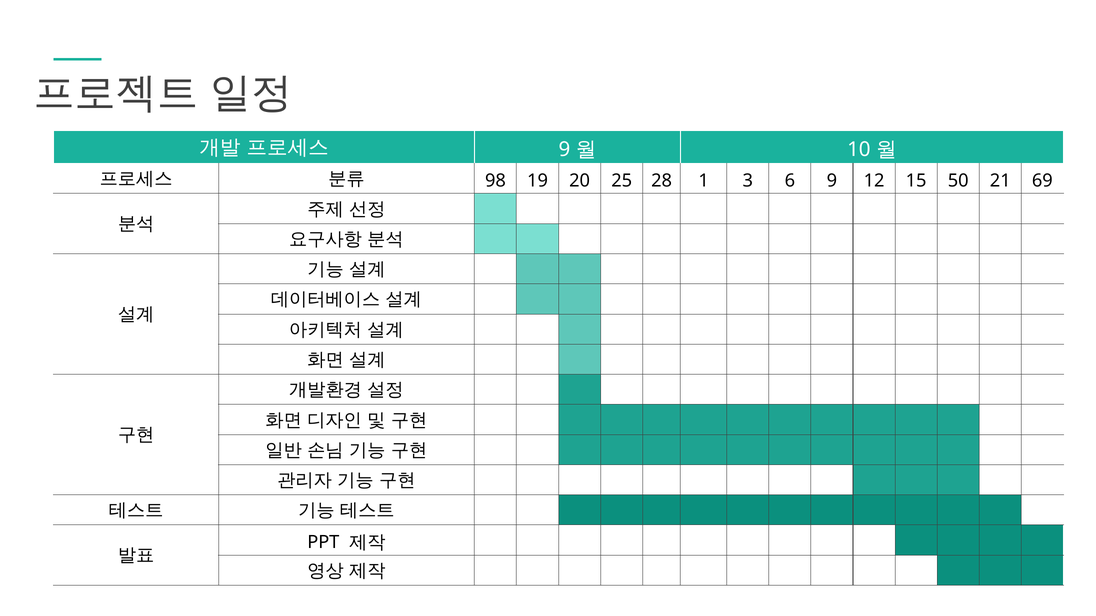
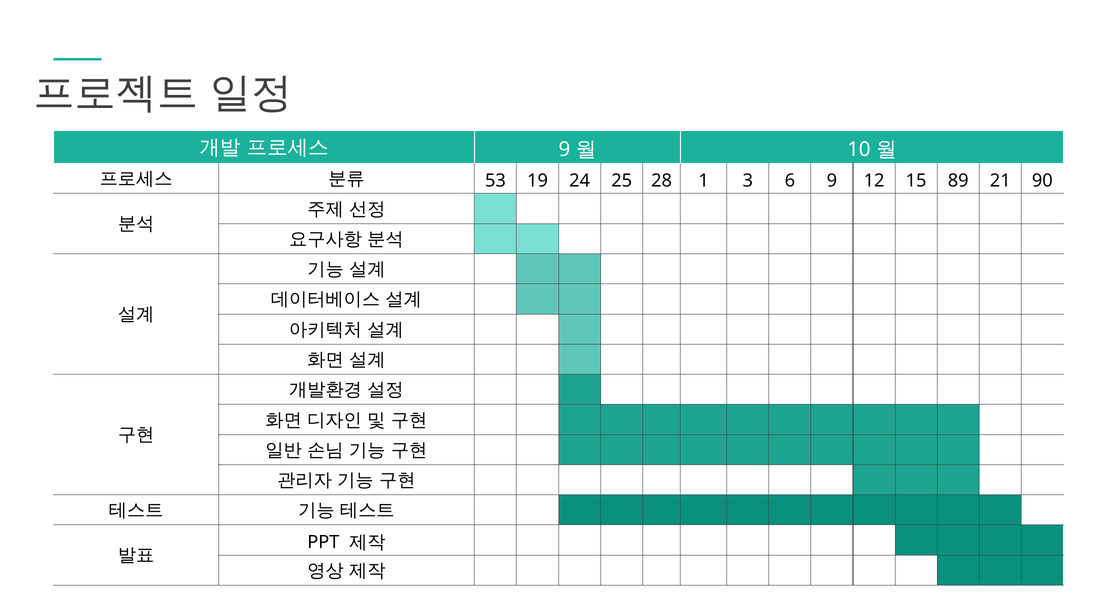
98: 98 -> 53
20: 20 -> 24
50: 50 -> 89
69: 69 -> 90
